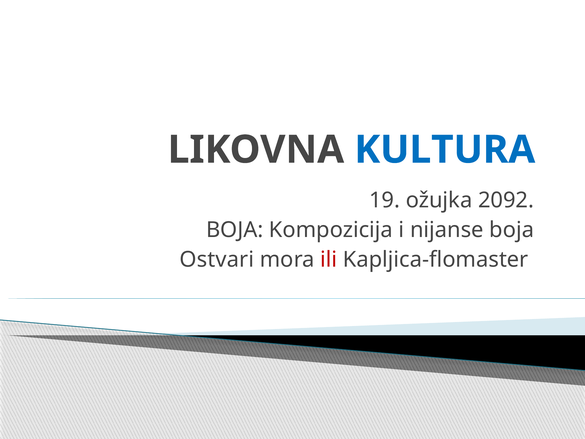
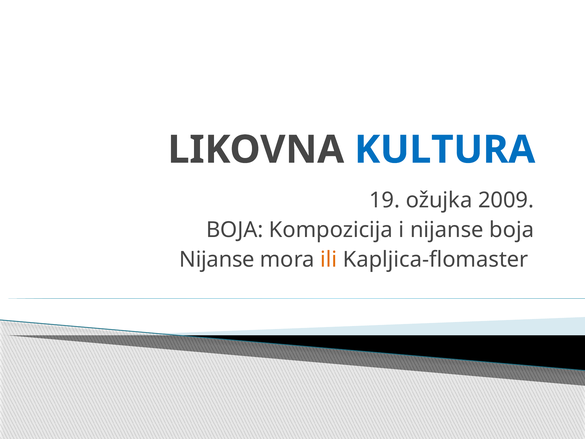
2092: 2092 -> 2009
Ostvari at (217, 259): Ostvari -> Nijanse
ili colour: red -> orange
